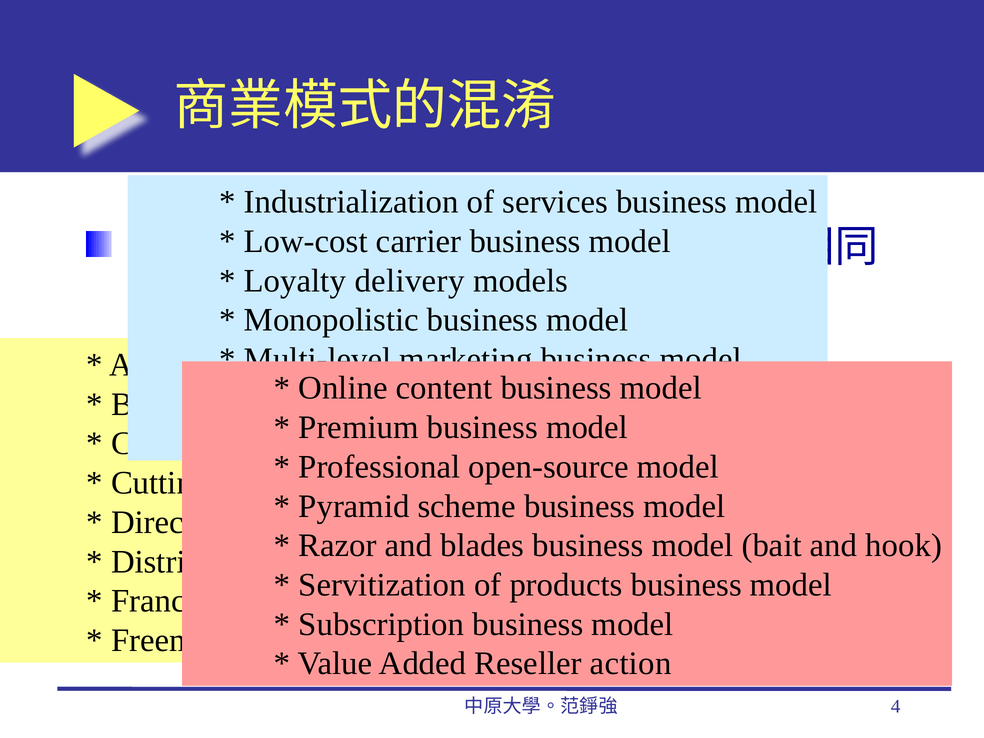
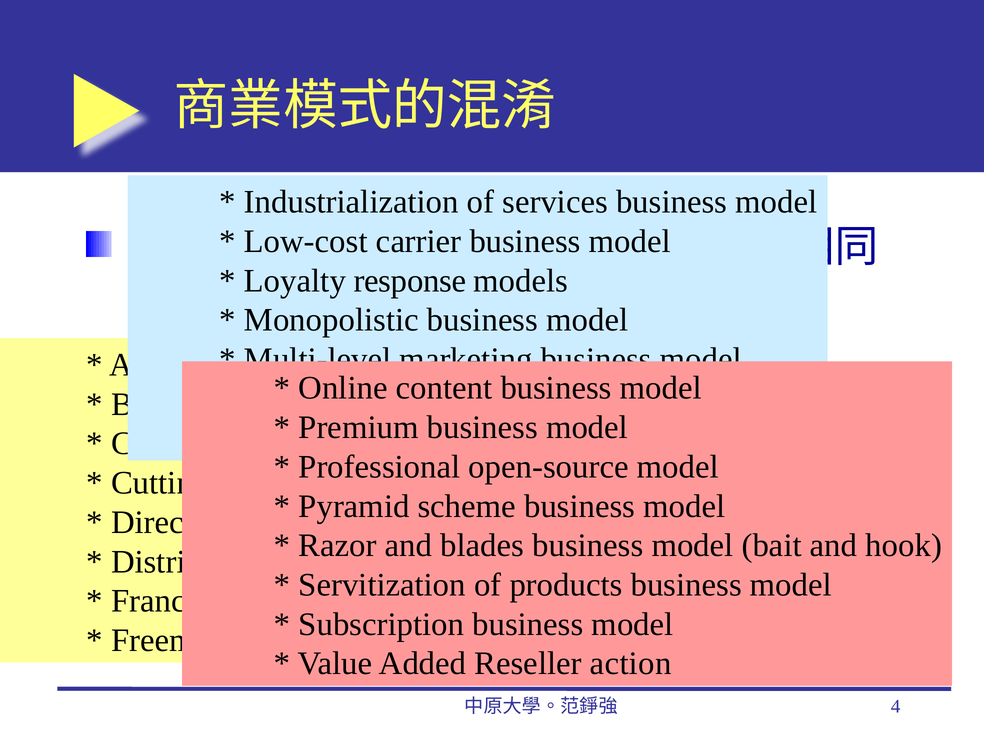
delivery: delivery -> response
